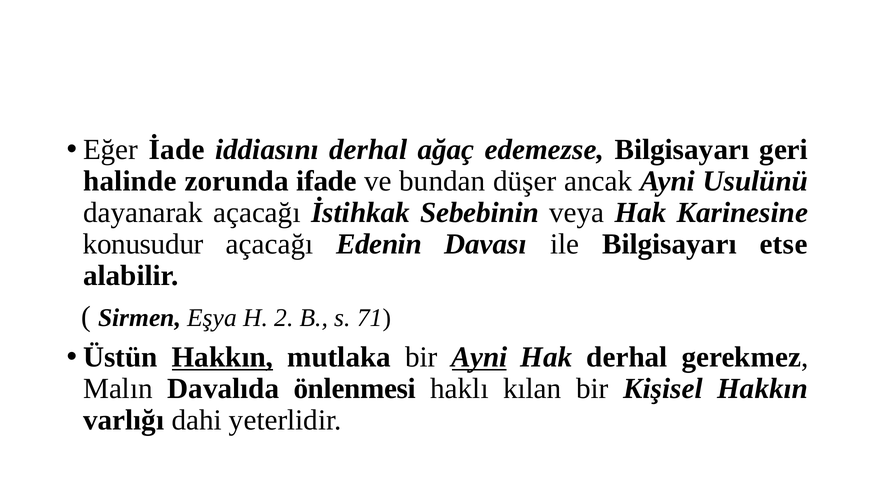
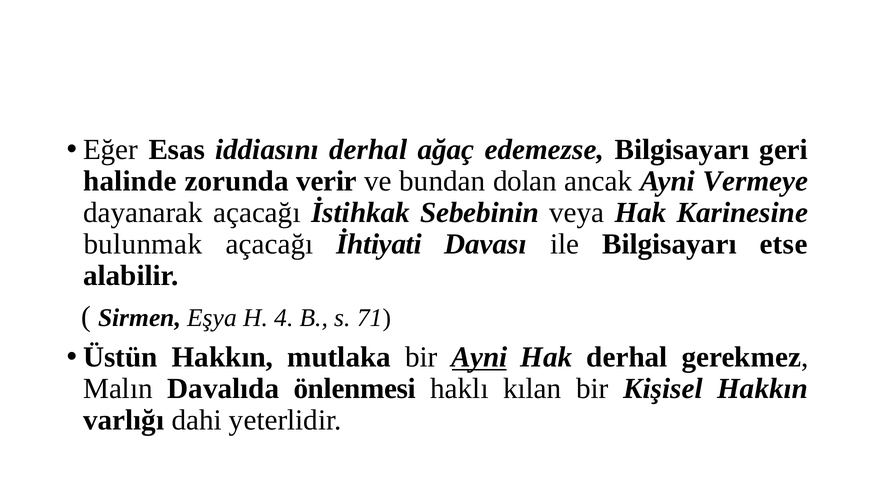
İade: İade -> Esas
ifade: ifade -> verir
düşer: düşer -> dolan
Usulünü: Usulünü -> Vermeye
konusudur: konusudur -> bulunmak
Edenin: Edenin -> İhtiyati
2: 2 -> 4
Hakkın at (222, 357) underline: present -> none
